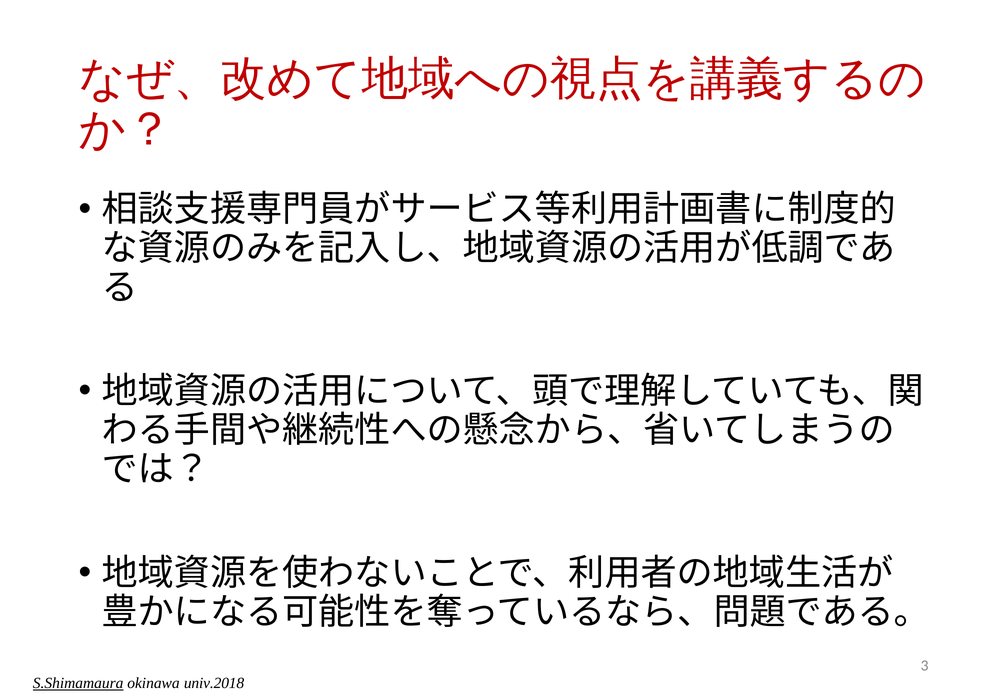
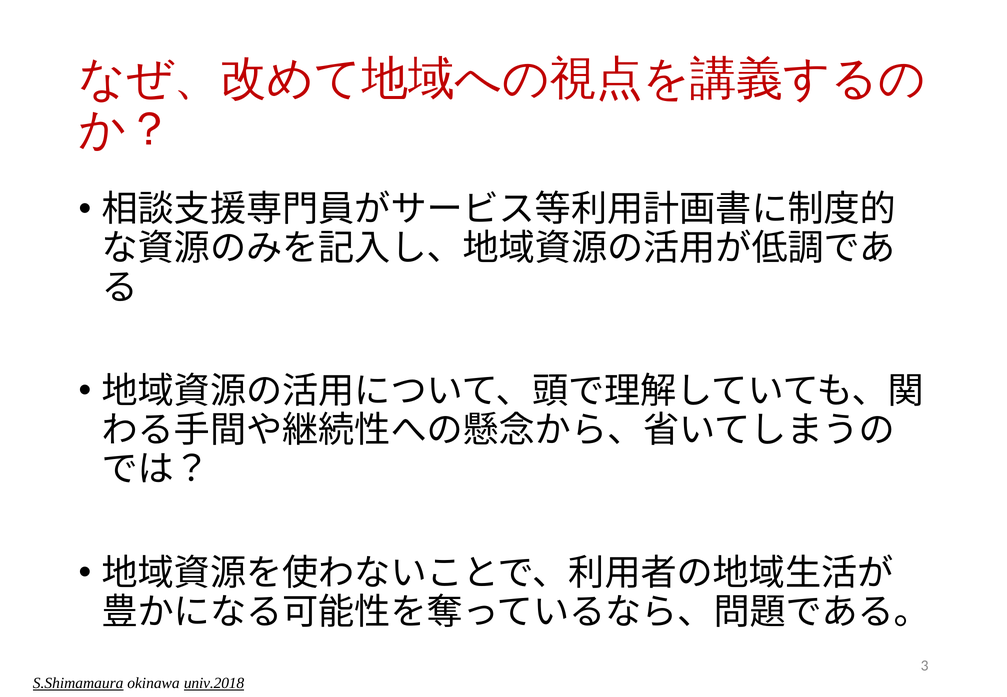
univ.2018 underline: none -> present
